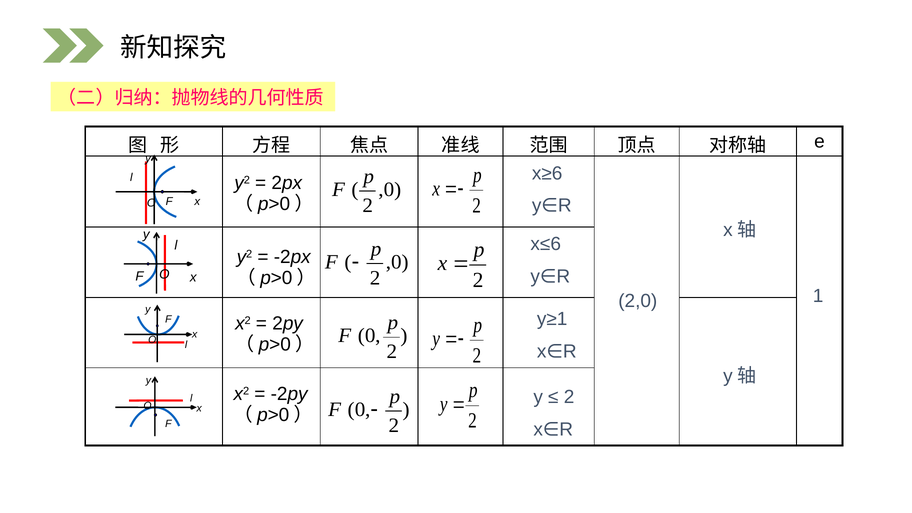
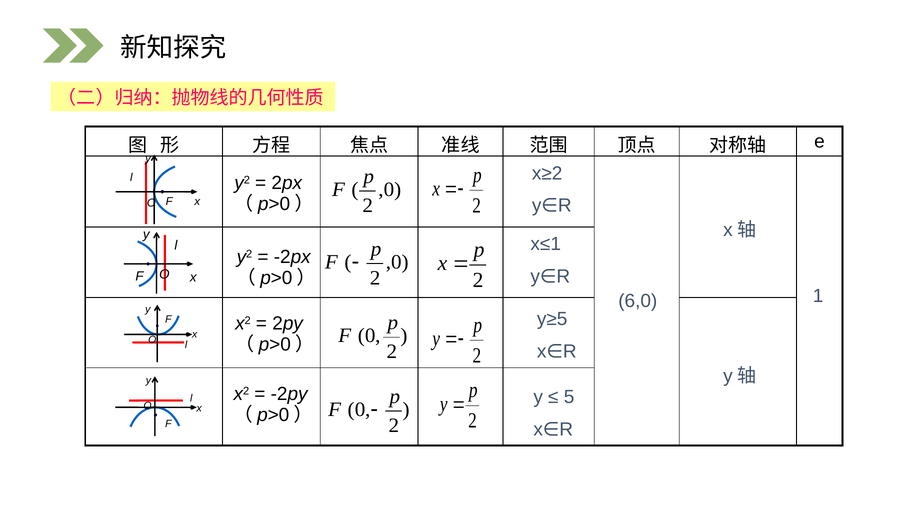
x≥6: x≥6 -> x≥2
x≤6: x≤6 -> x≤1
2,0: 2,0 -> 6,0
y≥1: y≥1 -> y≥5
2 at (569, 397): 2 -> 5
